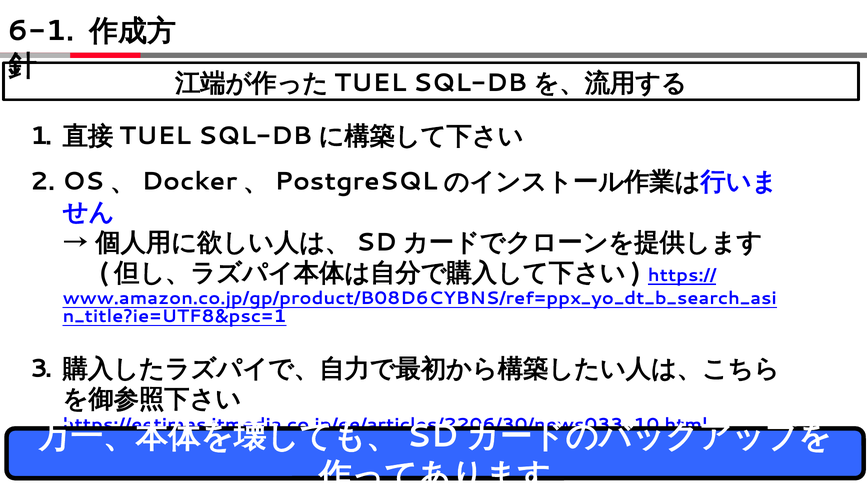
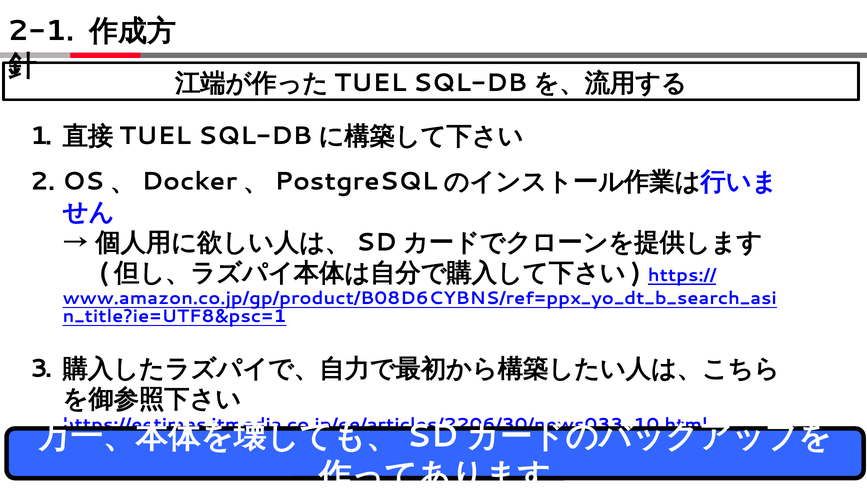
6-1: 6-1 -> 2-1
